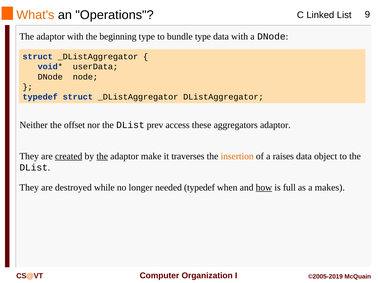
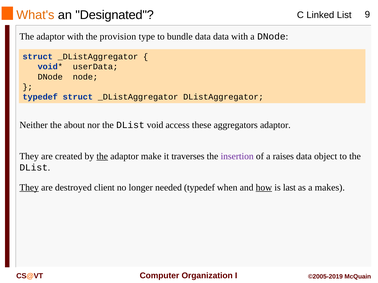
Operations: Operations -> Designated
beginning: beginning -> provision
bundle type: type -> data
offset: offset -> about
prev: prev -> void
created underline: present -> none
insertion colour: orange -> purple
They at (29, 188) underline: none -> present
while: while -> client
full: full -> last
